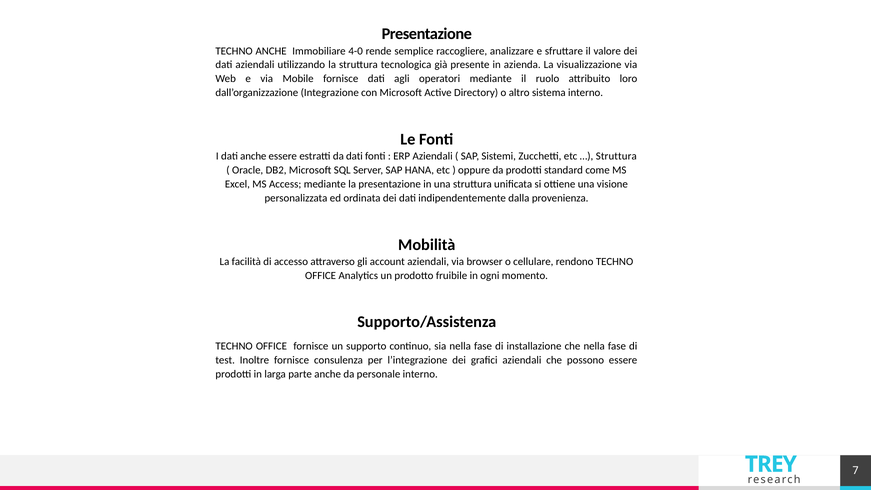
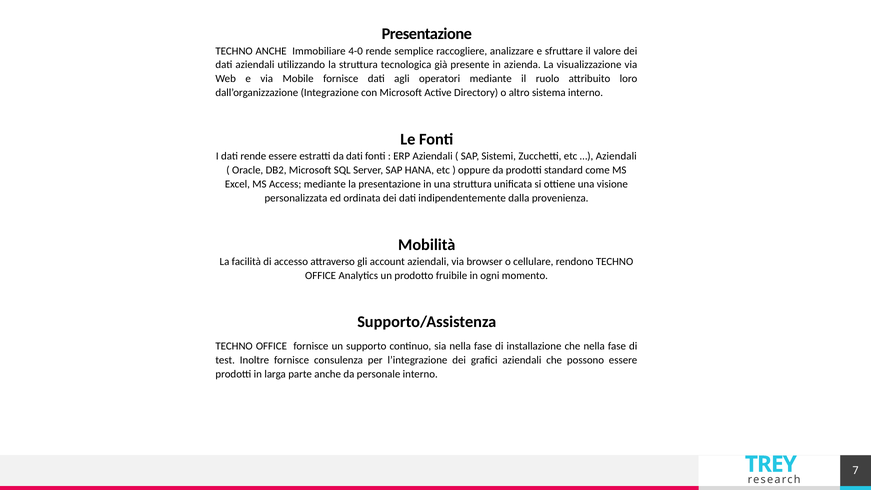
dati anche: anche -> rende
Struttura at (616, 156): Struttura -> Aziendali
